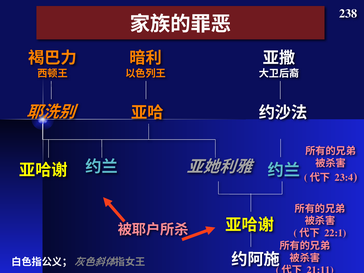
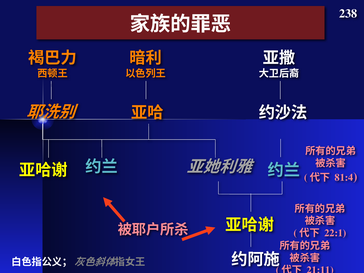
23:4: 23:4 -> 81:4
